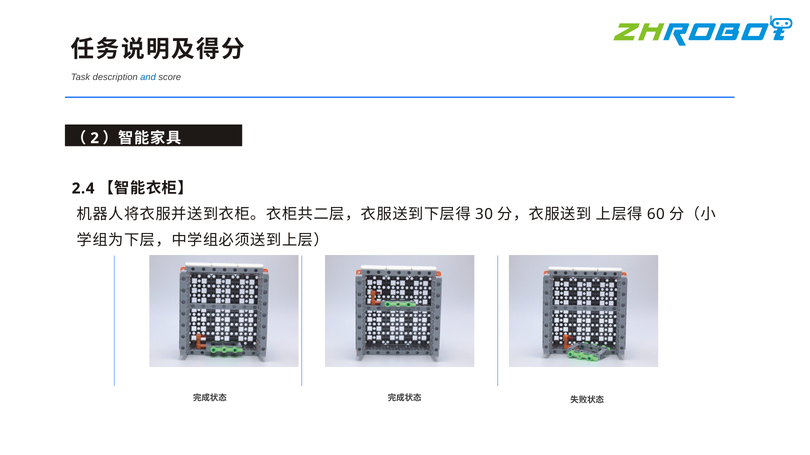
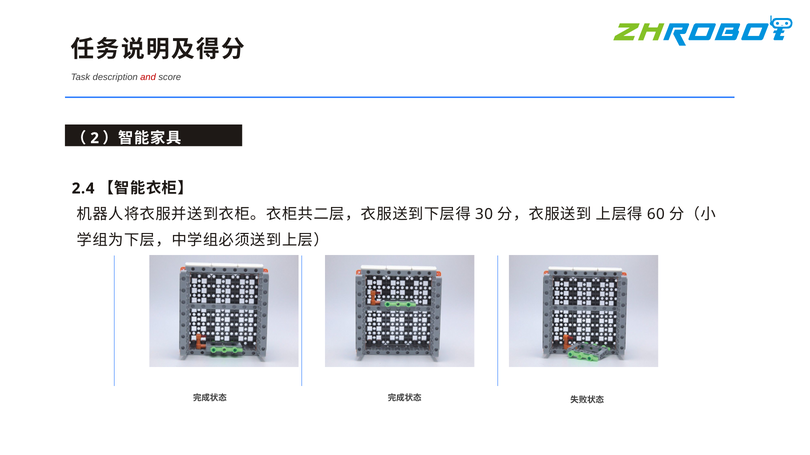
and colour: blue -> red
